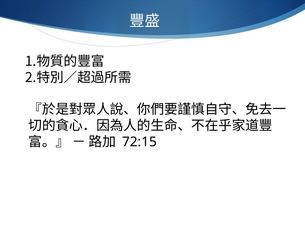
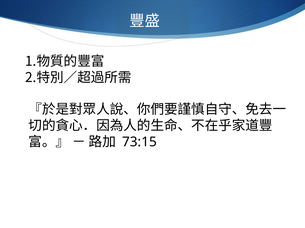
72:15: 72:15 -> 73:15
